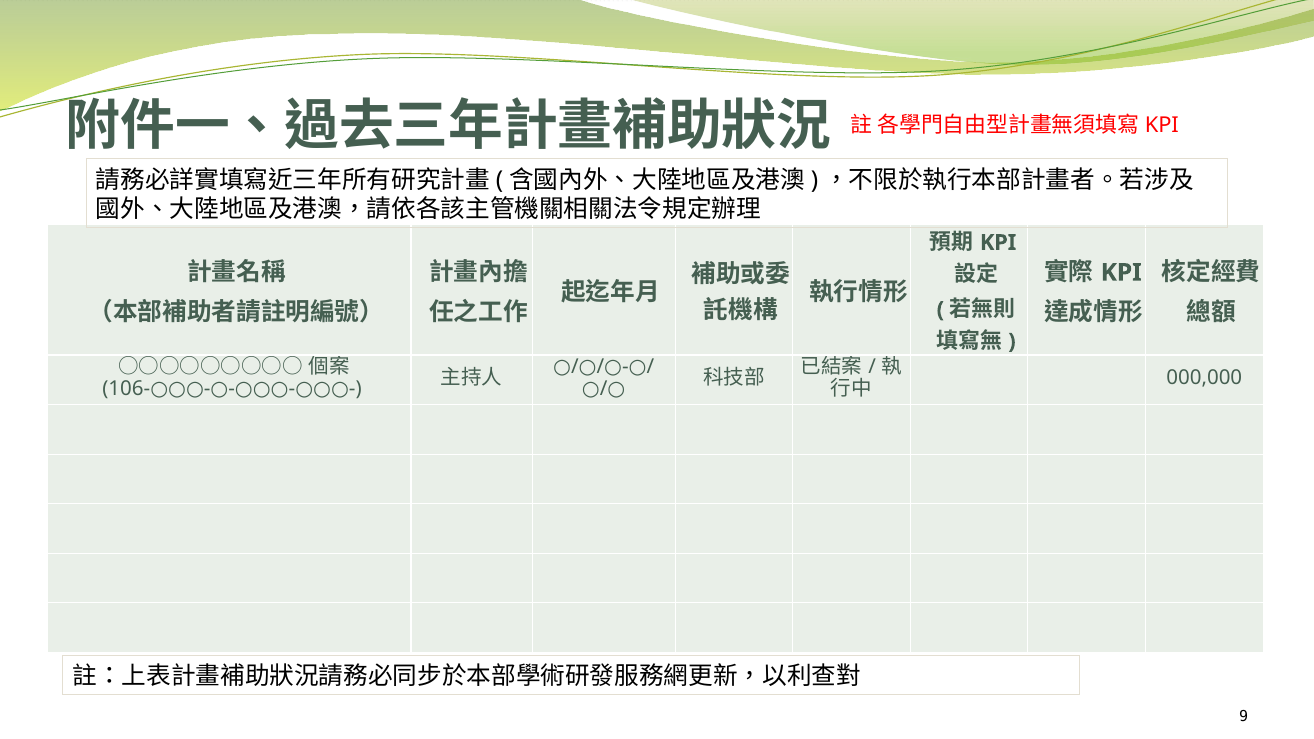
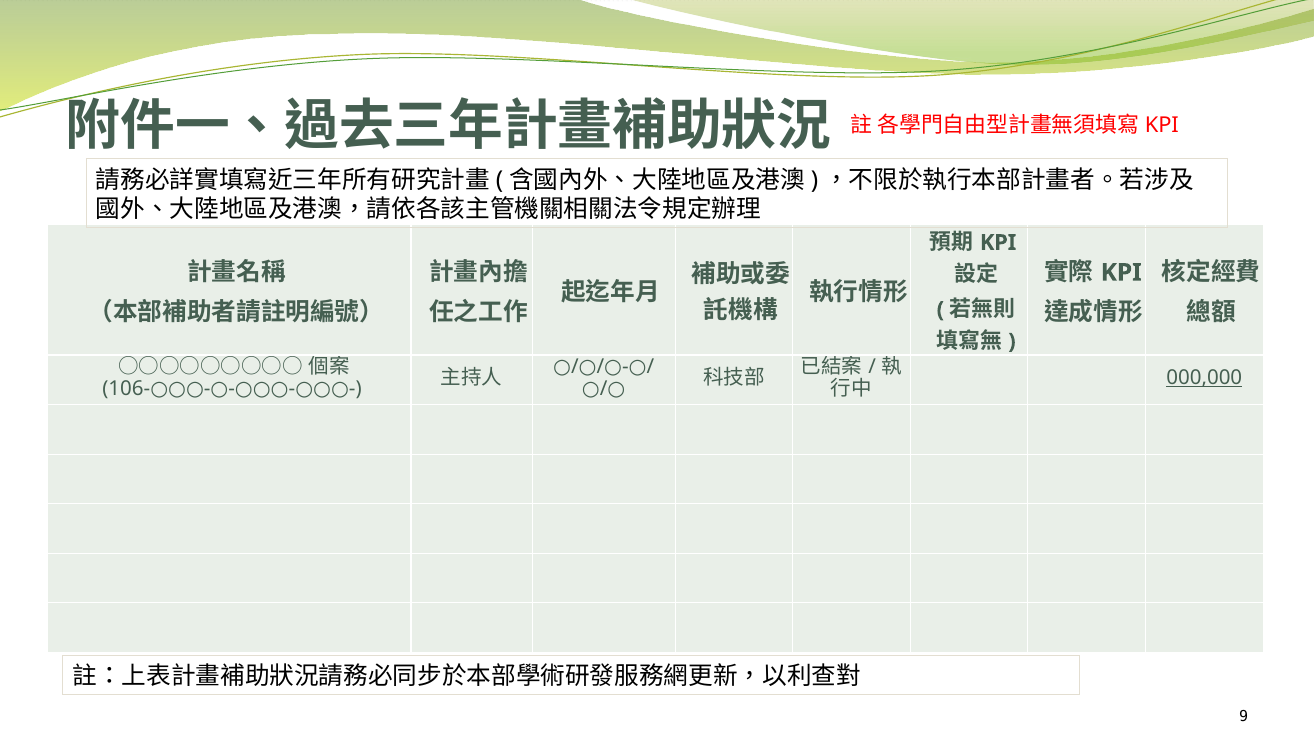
000,000 underline: none -> present
